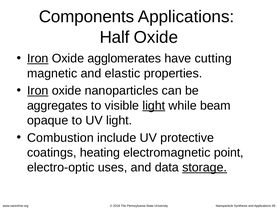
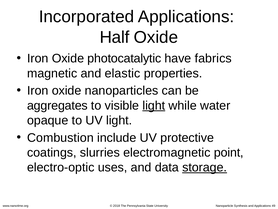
Components: Components -> Incorporated
Iron at (38, 58) underline: present -> none
agglomerates: agglomerates -> photocatalytic
cutting: cutting -> fabrics
Iron at (38, 90) underline: present -> none
beam: beam -> water
heating: heating -> slurries
